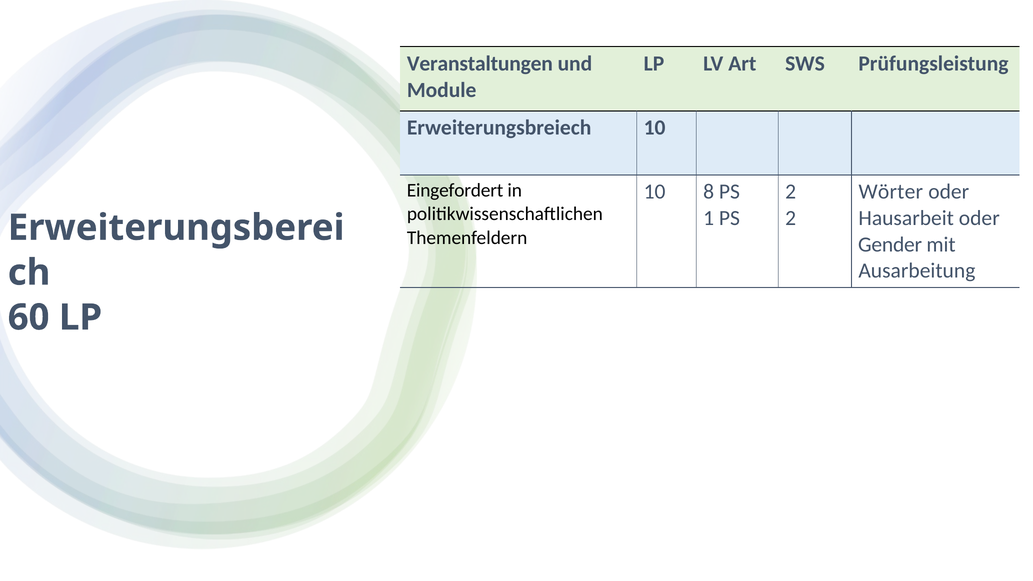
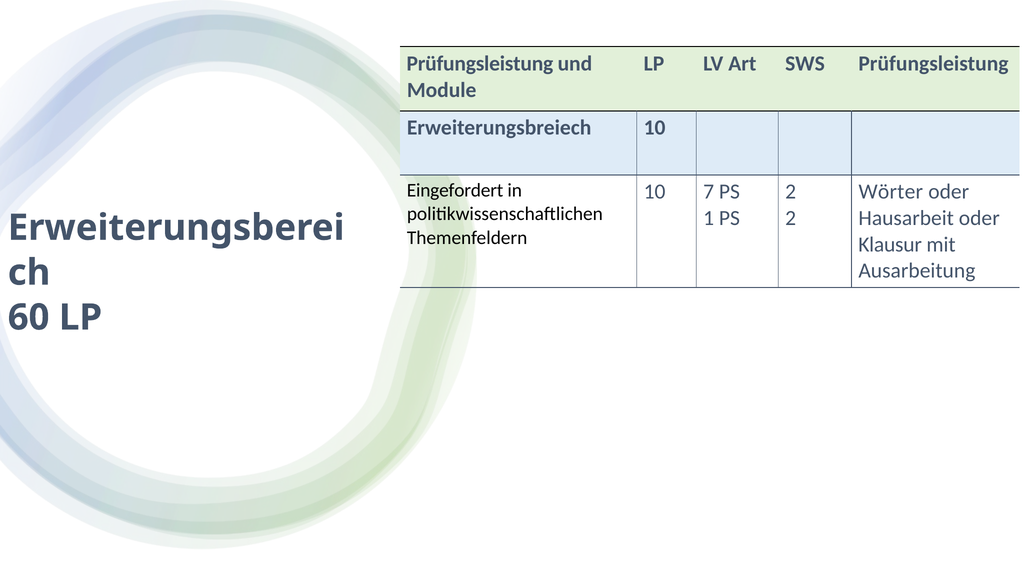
Veranstaltungen at (480, 64): Veranstaltungen -> Prüfungsleistung
8: 8 -> 7
Gender: Gender -> Klausur
